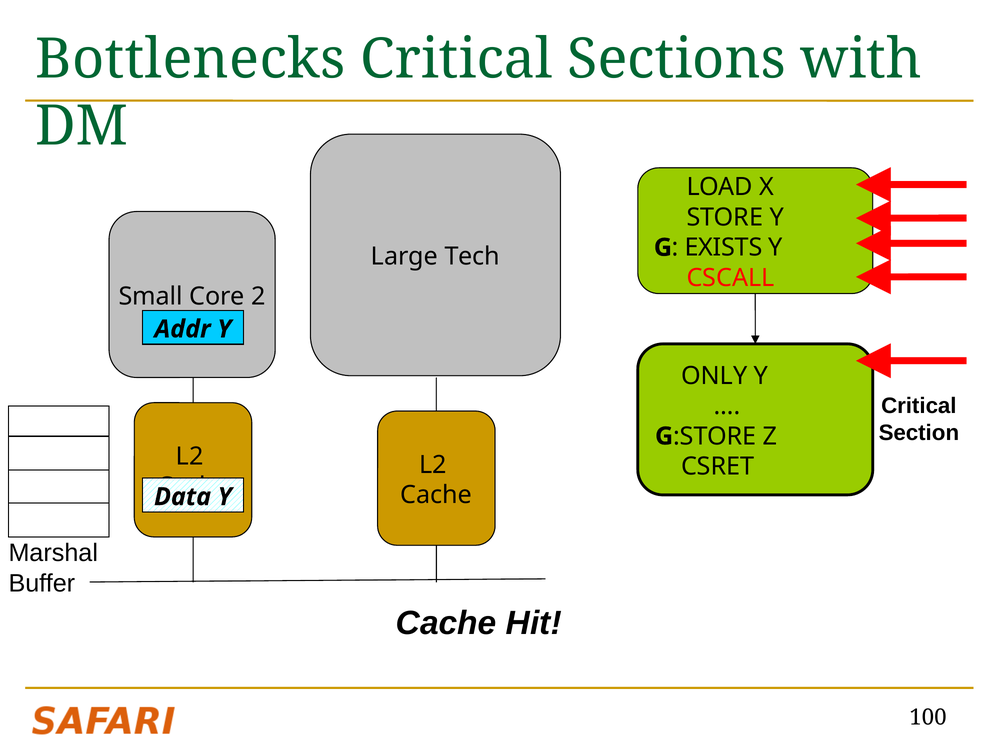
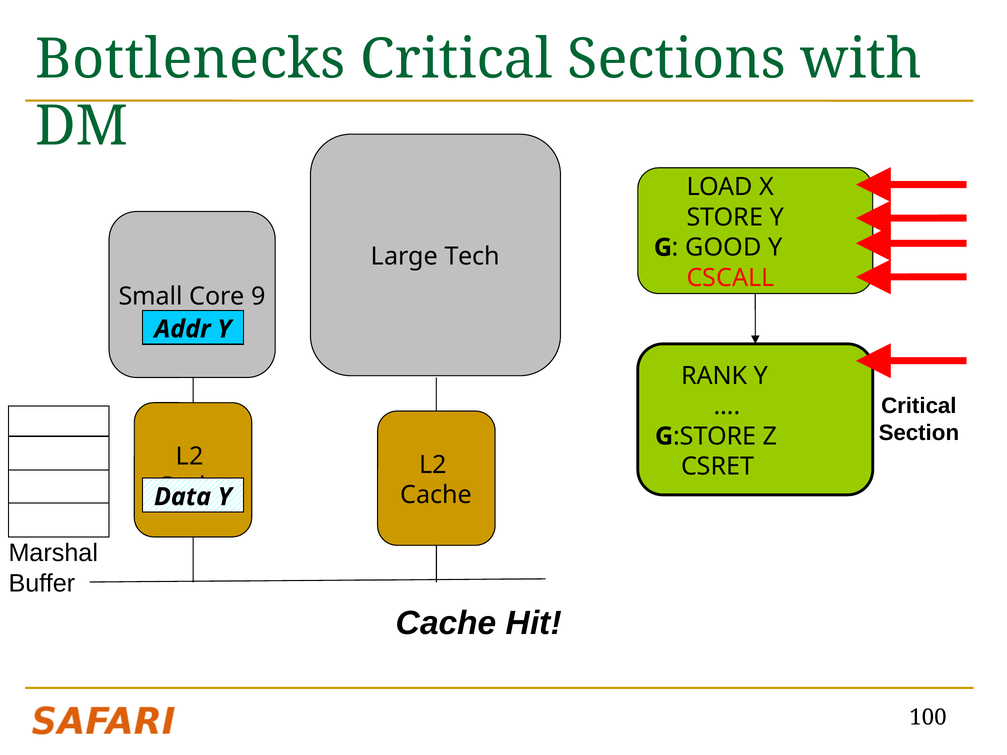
EXISTS: EXISTS -> GOOD
2: 2 -> 9
ONLY: ONLY -> RANK
